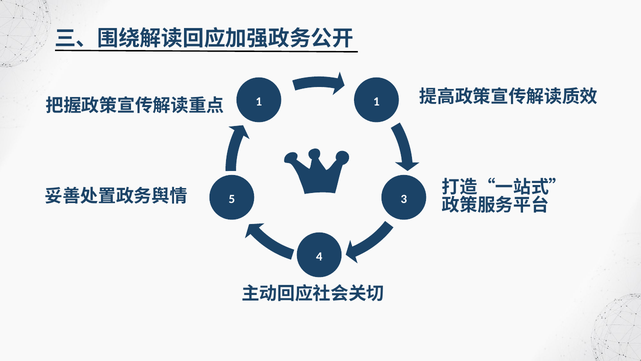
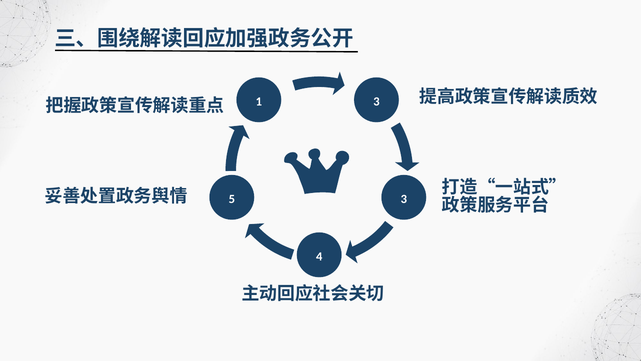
1 1: 1 -> 3
